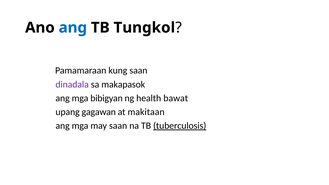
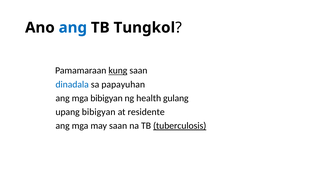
kung underline: none -> present
dinadala colour: purple -> blue
makapasok: makapasok -> papayuhan
bawat: bawat -> gulang
upang gagawan: gagawan -> bibigyan
makitaan: makitaan -> residente
